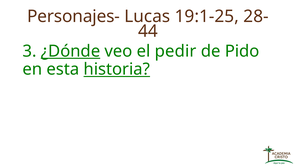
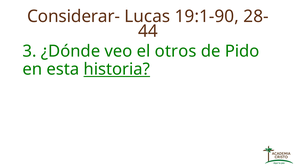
Personajes-: Personajes- -> Considerar-
19:1-25: 19:1-25 -> 19:1-90
¿Dónde underline: present -> none
pedir: pedir -> otros
